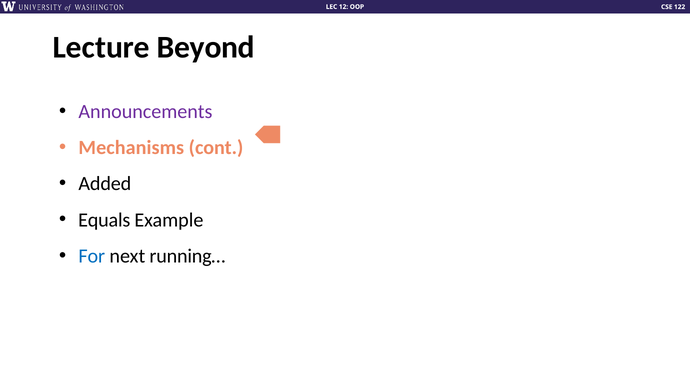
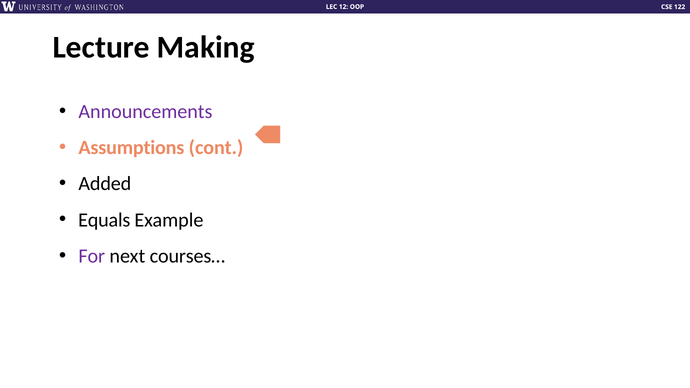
Beyond: Beyond -> Making
Mechanisms: Mechanisms -> Assumptions
For colour: blue -> purple
running…: running… -> courses…
